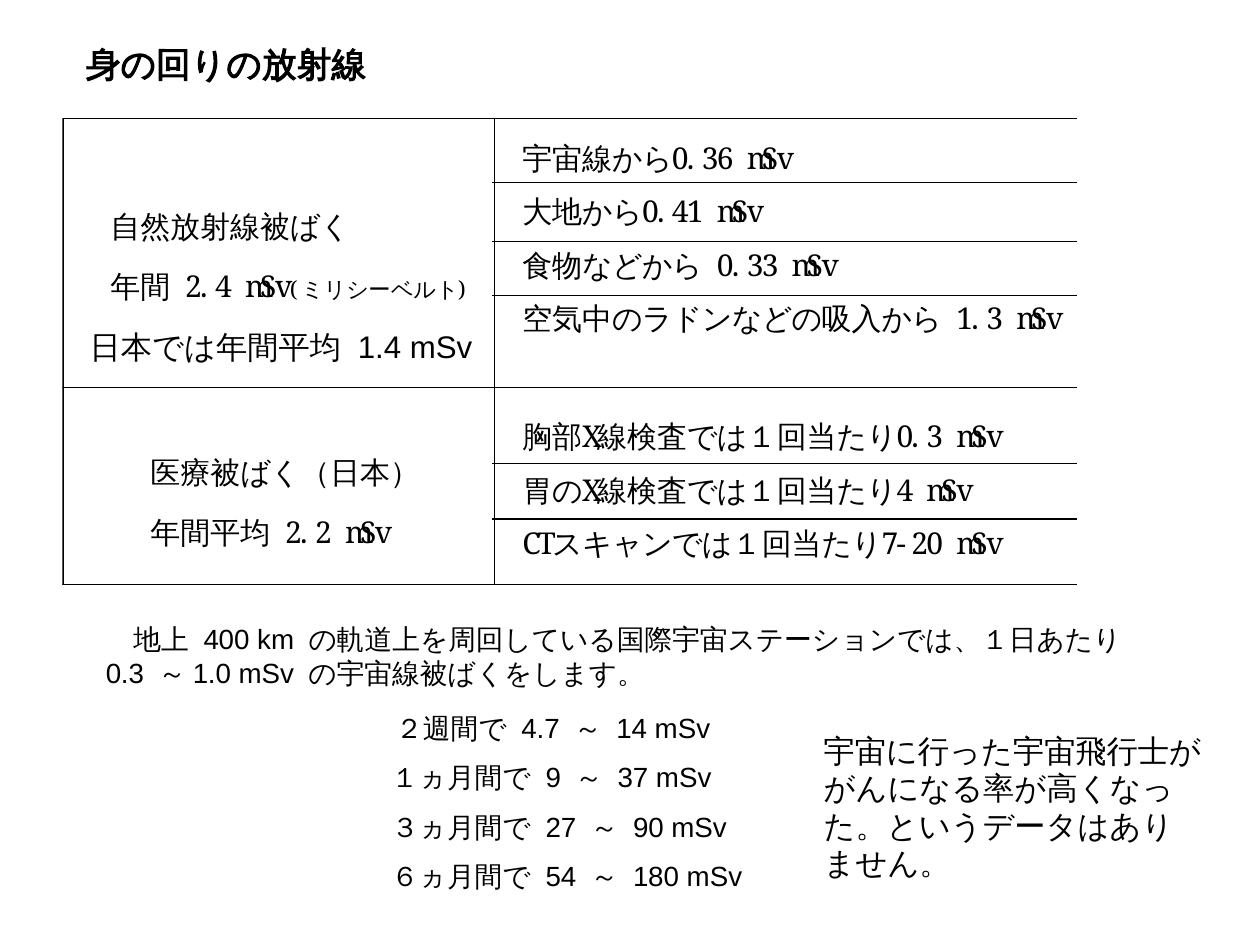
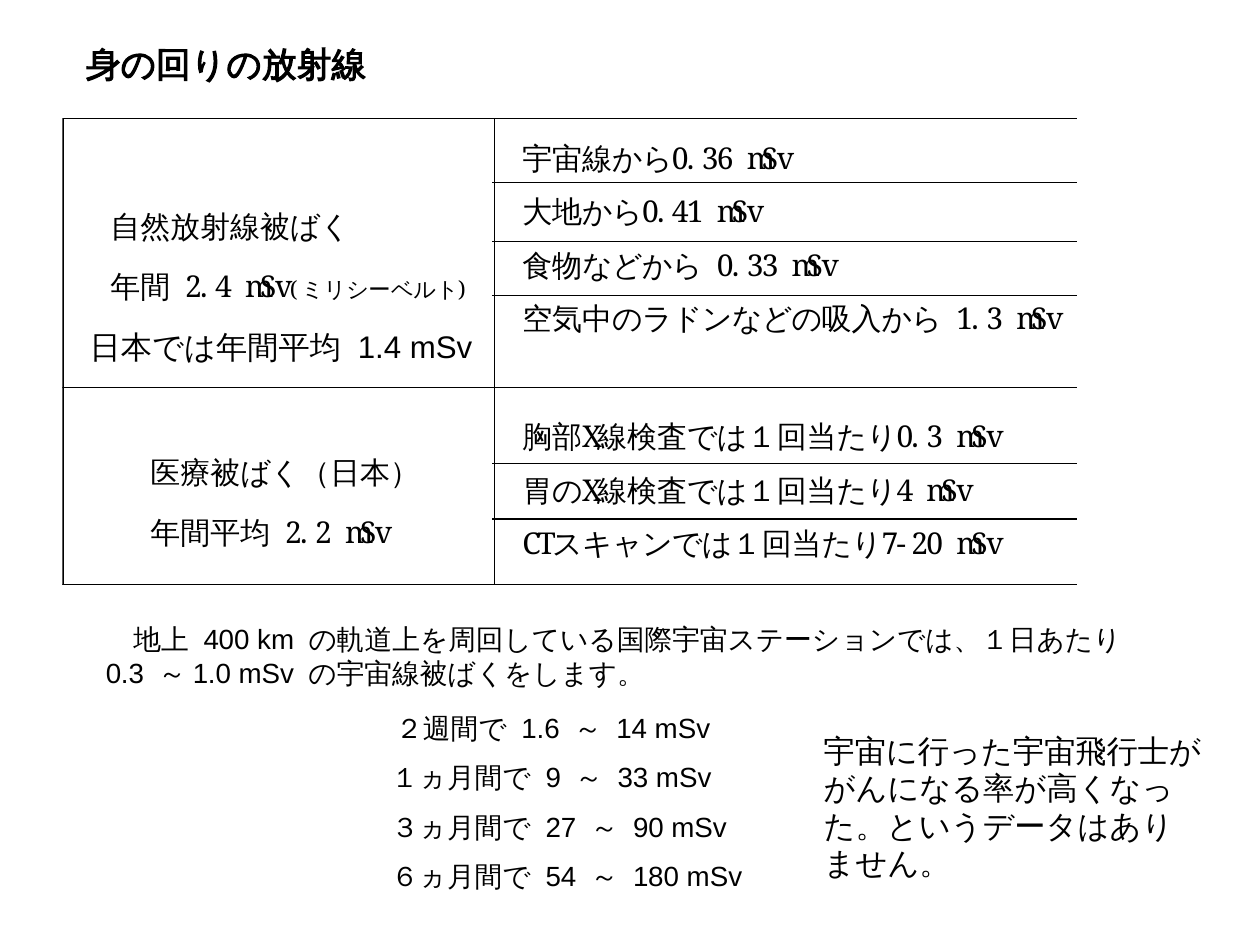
4.7: 4.7 -> 1.6
37: 37 -> 33
